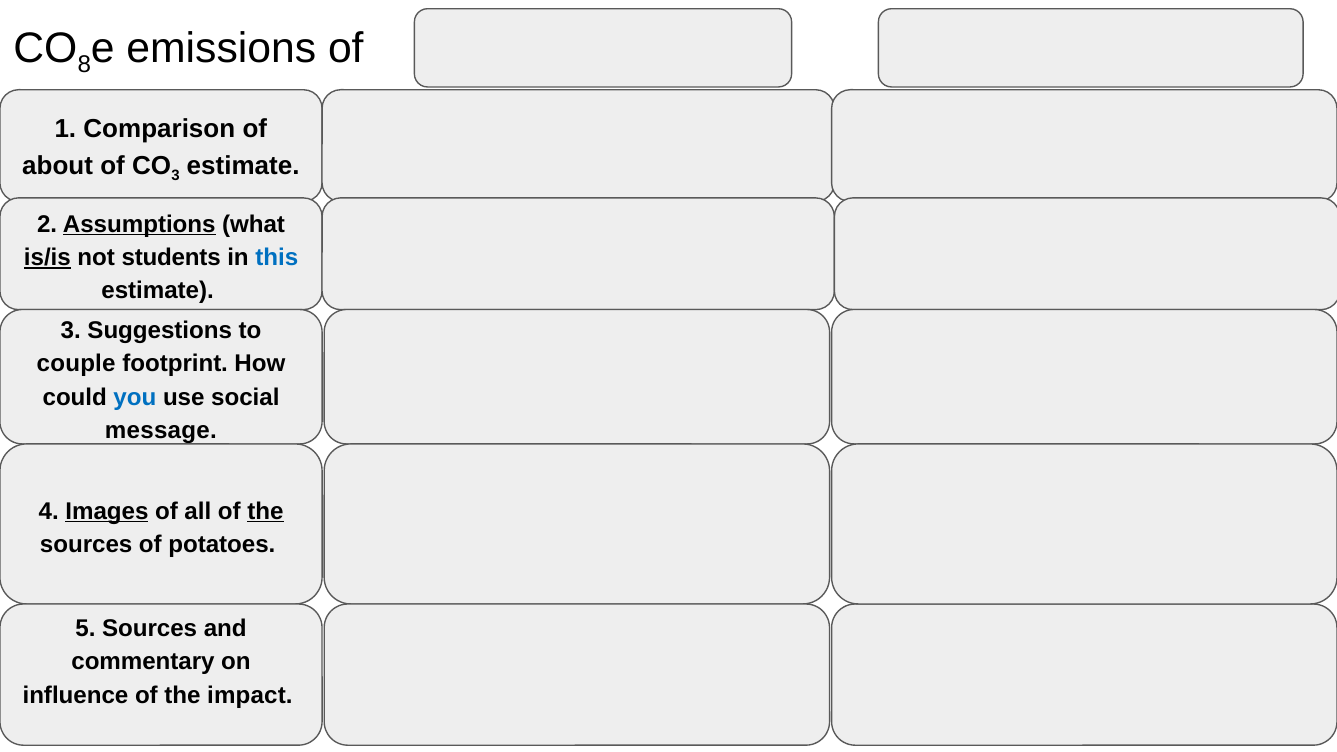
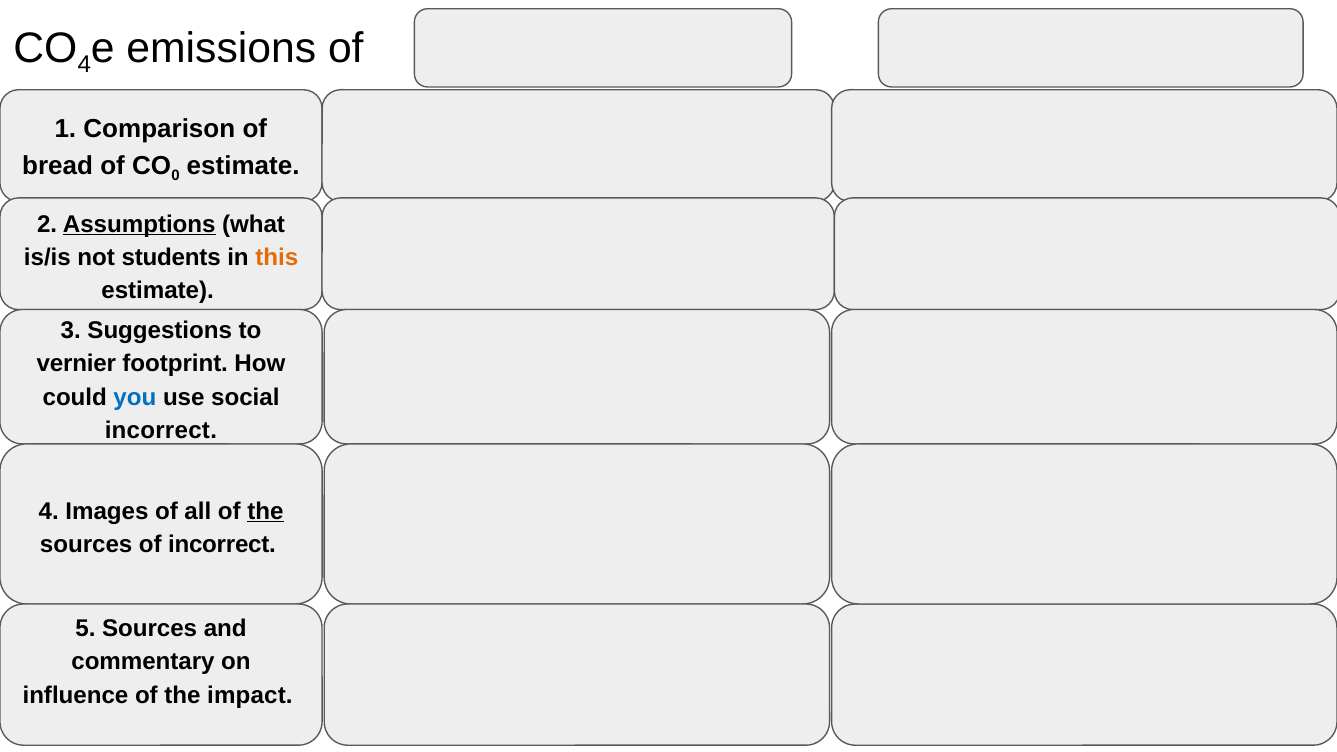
8 at (84, 65): 8 -> 4
about: about -> bread
3 at (175, 176): 3 -> 0
is/is underline: present -> none
this colour: blue -> orange
couple: couple -> vernier
message at (161, 431): message -> incorrect
Images underline: present -> none
of potatoes: potatoes -> incorrect
